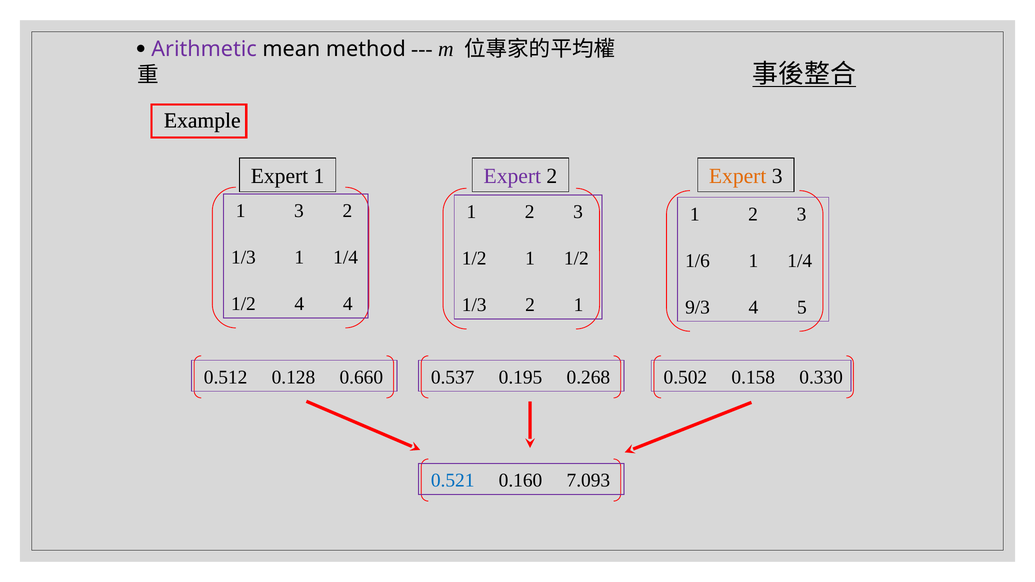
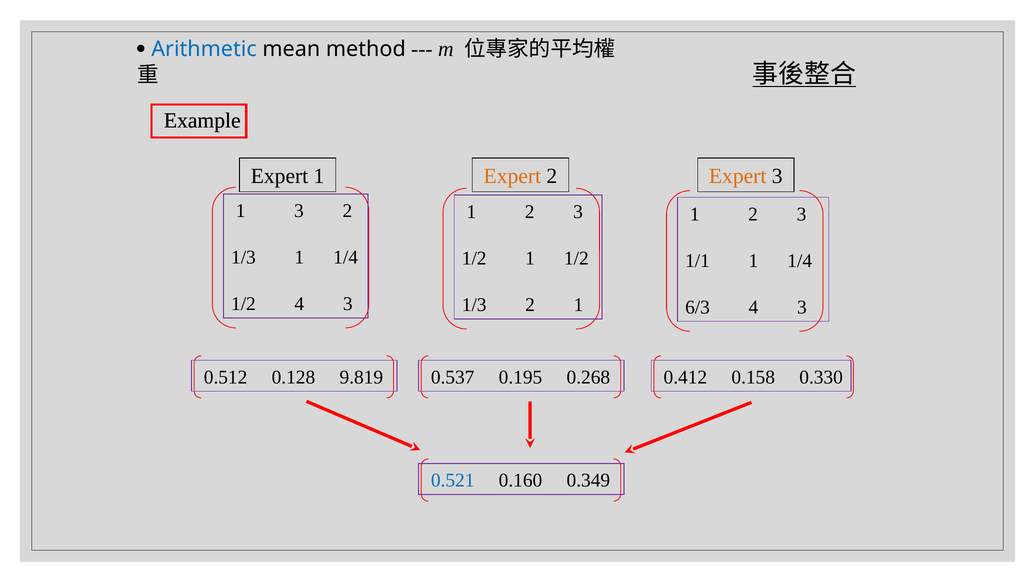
Arithmetic colour: purple -> blue
Expert at (512, 176) colour: purple -> orange
1/6: 1/6 -> 1/1
1/2 4 4: 4 -> 3
9/3: 9/3 -> 6/3
5 at (802, 307): 5 -> 3
0.660: 0.660 -> 9.819
0.502: 0.502 -> 0.412
7.093: 7.093 -> 0.349
